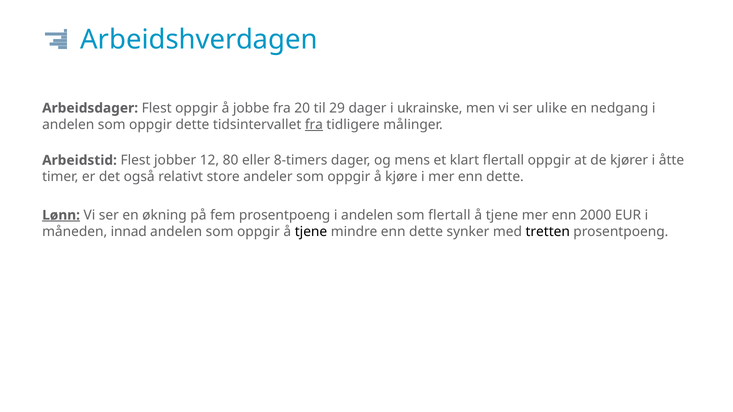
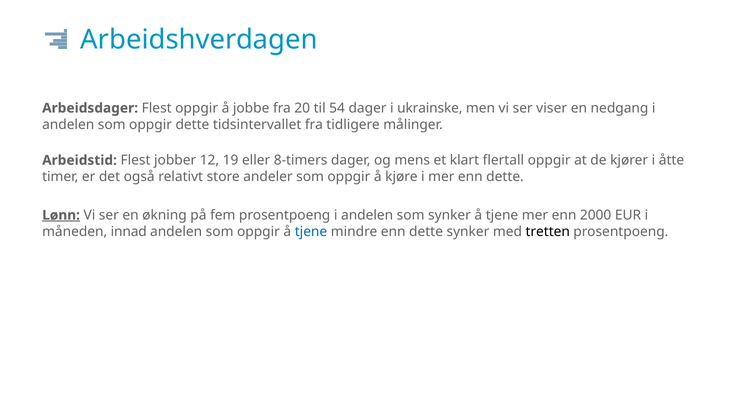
29: 29 -> 54
ulike: ulike -> viser
fra at (314, 125) underline: present -> none
80: 80 -> 19
som flertall: flertall -> synker
tjene at (311, 232) colour: black -> blue
